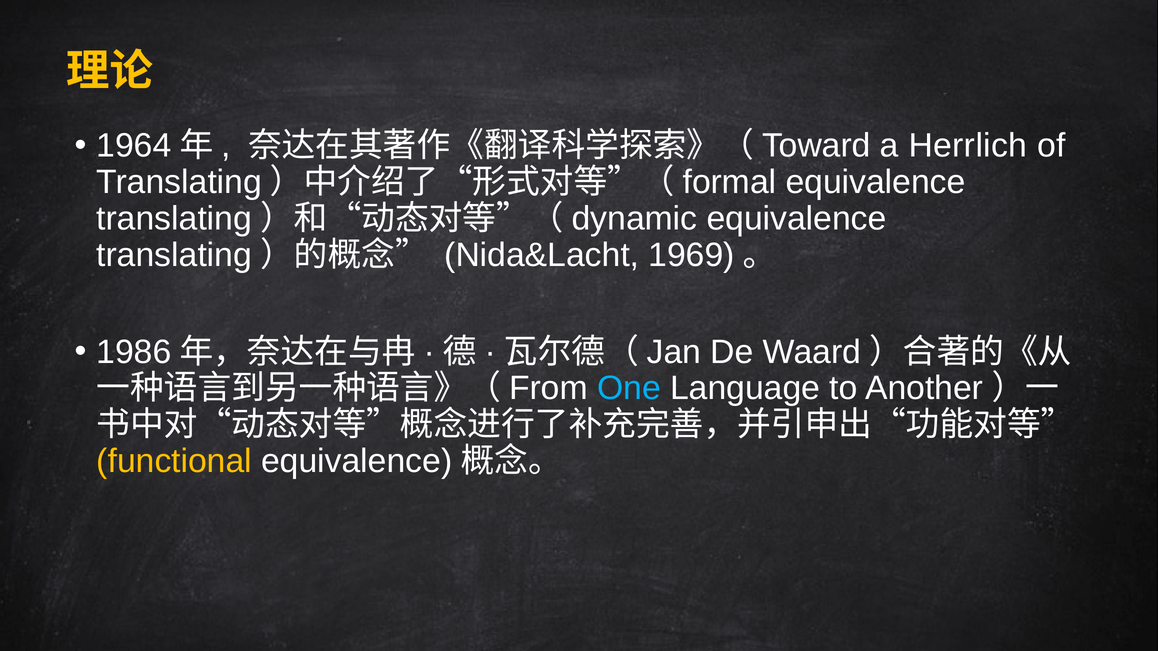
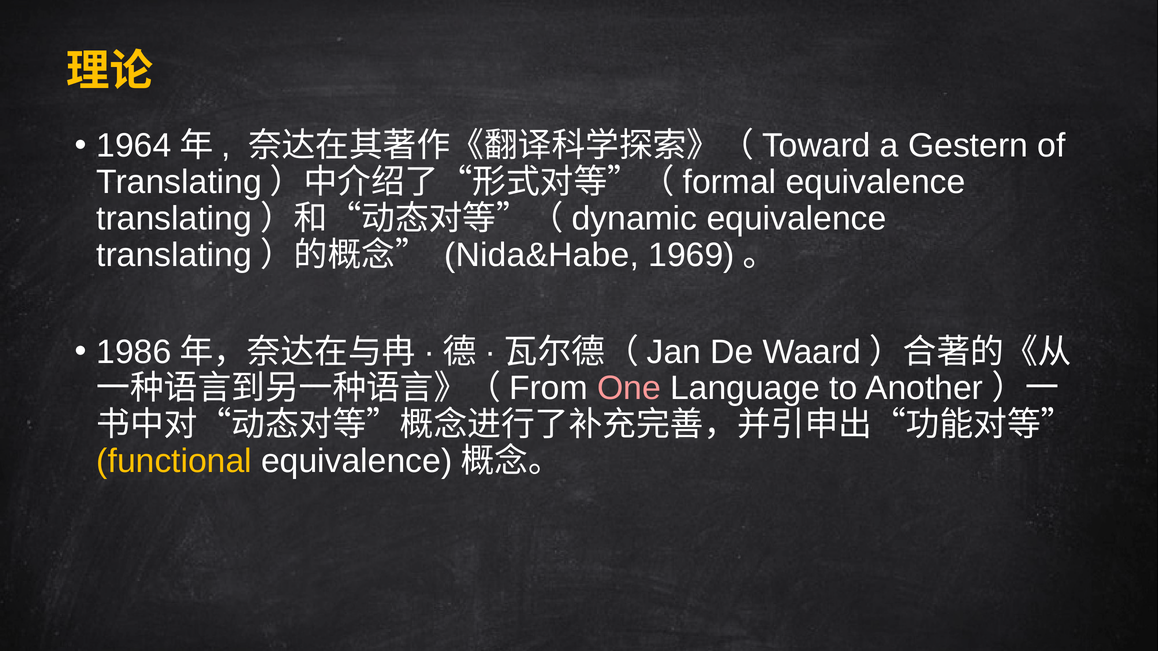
Herrlich: Herrlich -> Gestern
Nida&Lacht: Nida&Lacht -> Nida&Habe
One colour: light blue -> pink
